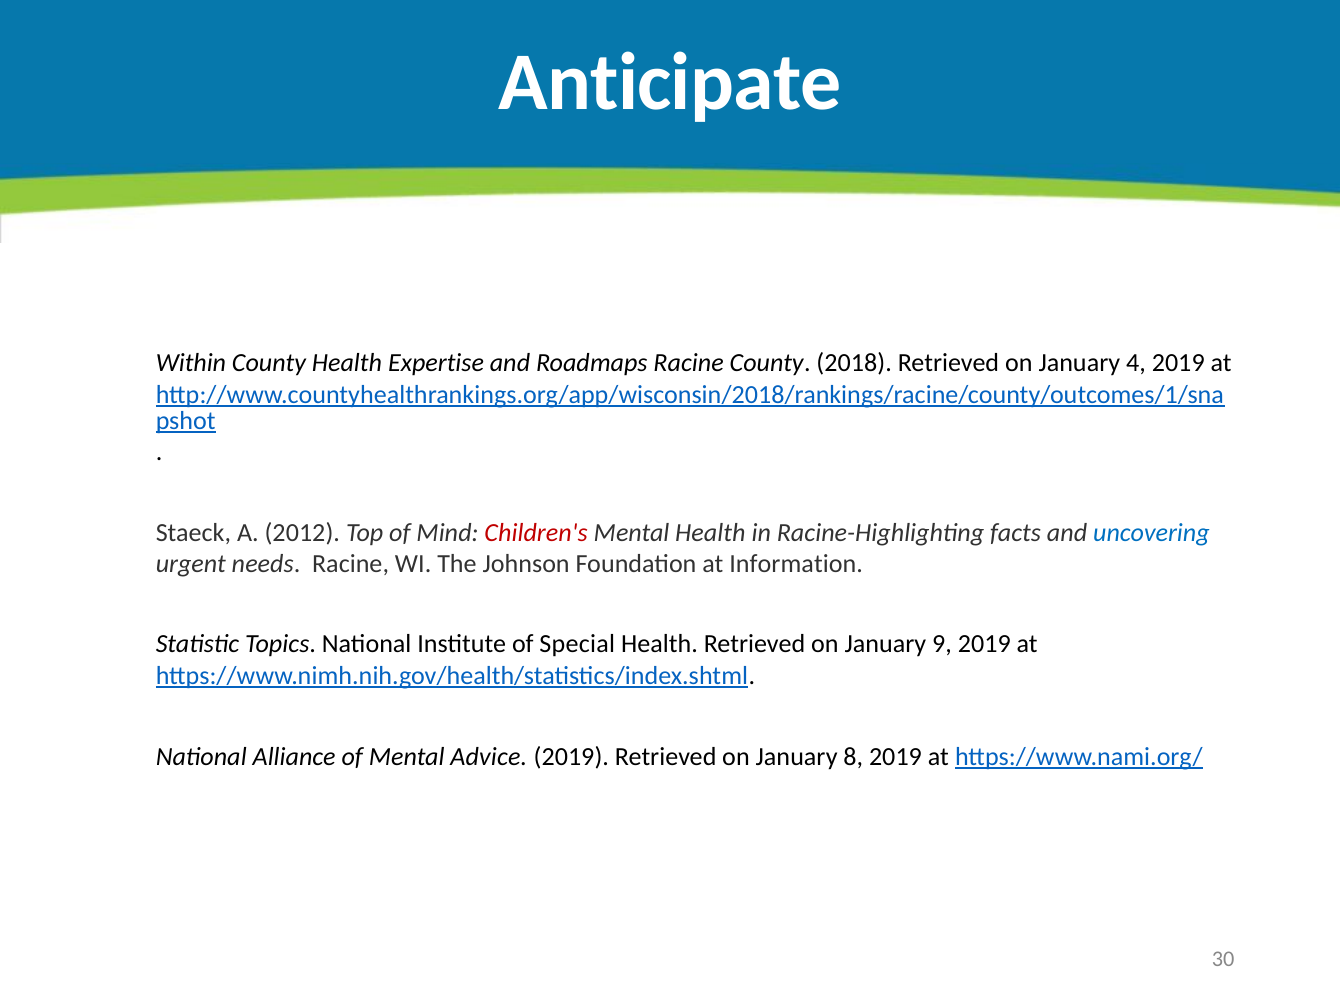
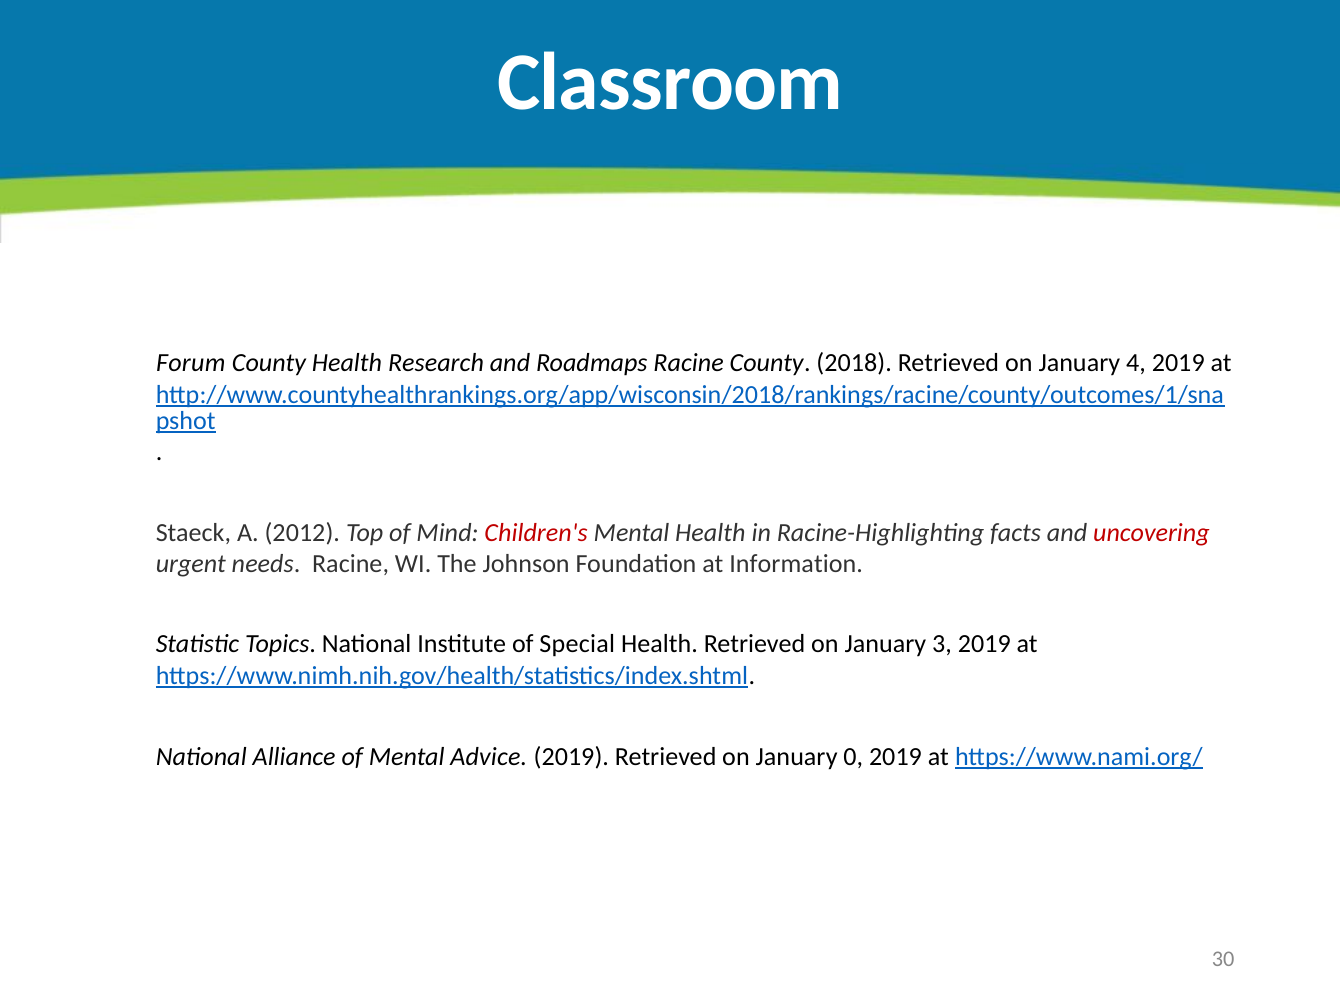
Anticipate: Anticipate -> Classroom
Within: Within -> Forum
Expertise: Expertise -> Research
uncovering colour: blue -> red
9: 9 -> 3
8: 8 -> 0
